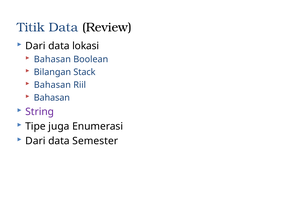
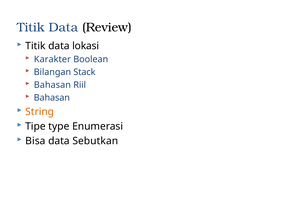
Dari at (35, 46): Dari -> Titik
Bahasan at (52, 59): Bahasan -> Karakter
String colour: purple -> orange
juga: juga -> type
Dari at (35, 141): Dari -> Bisa
Semester: Semester -> Sebutkan
